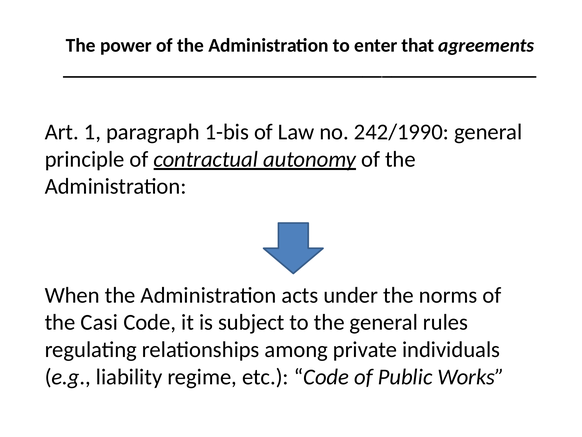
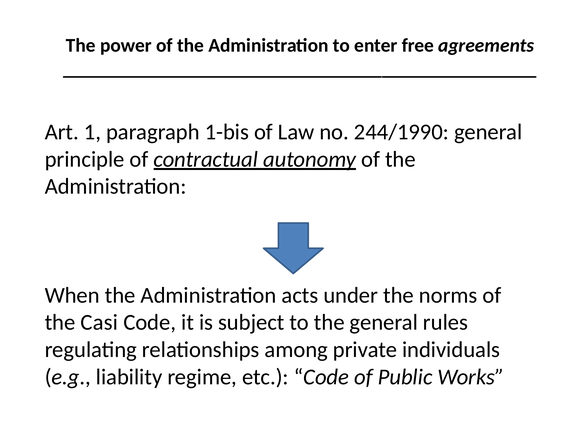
that: that -> free
242/1990: 242/1990 -> 244/1990
